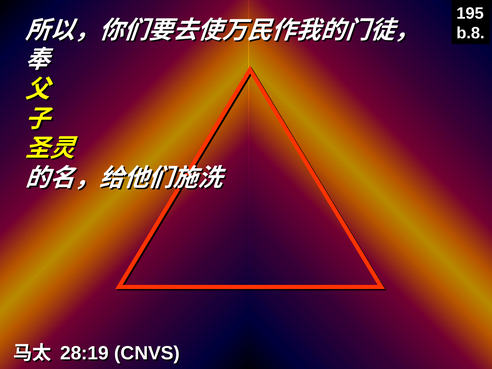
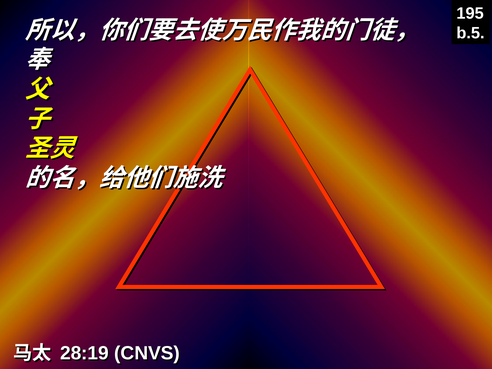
b.8: b.8 -> b.5
